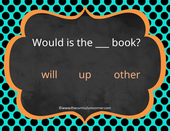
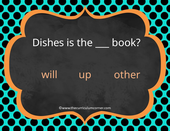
Would: Would -> Dishes
